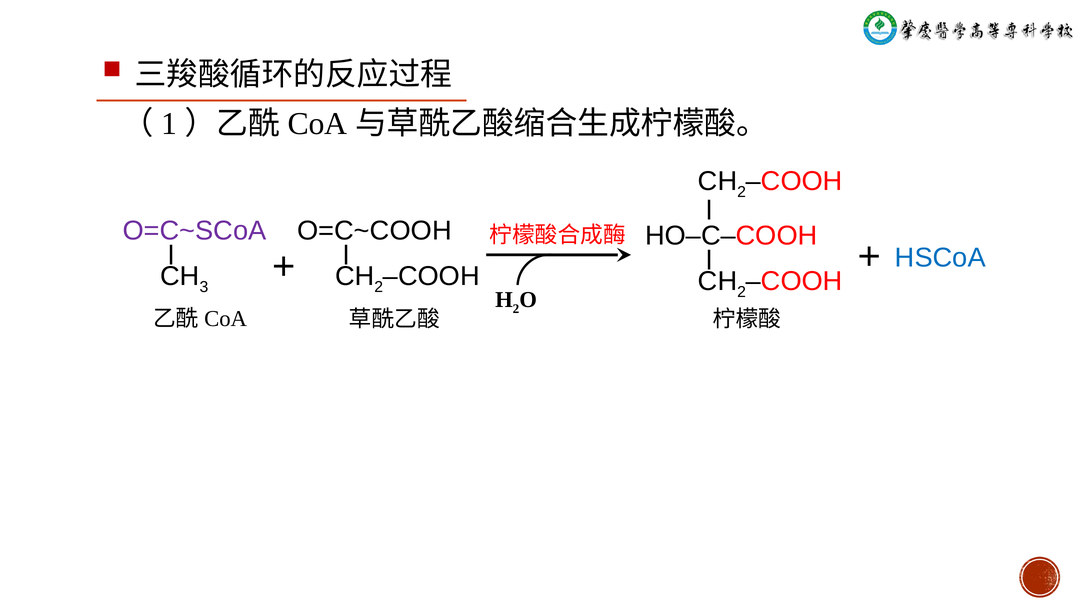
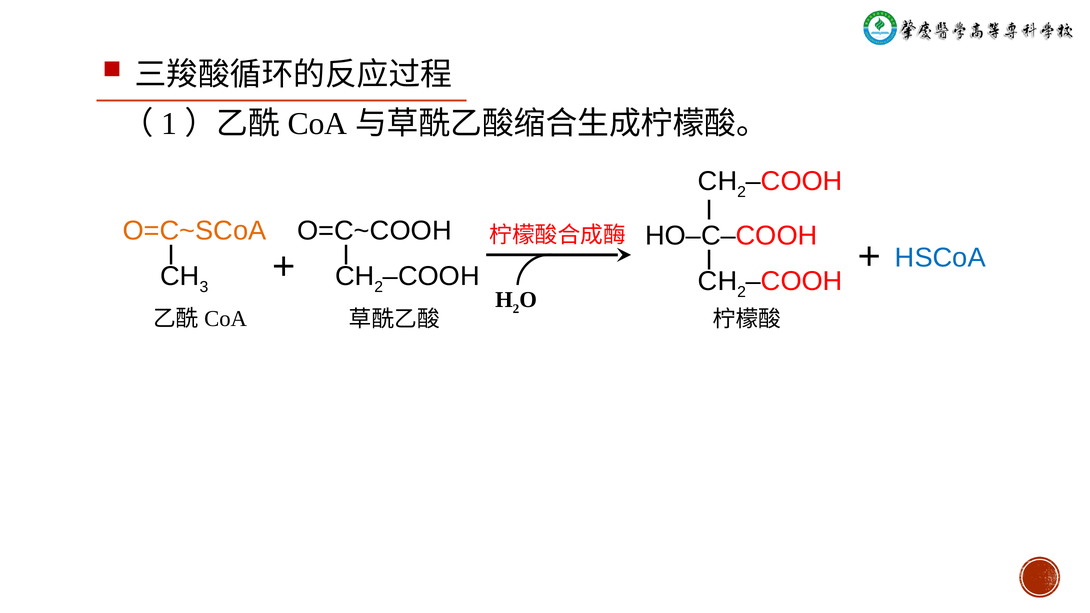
O=C~SCoA colour: purple -> orange
